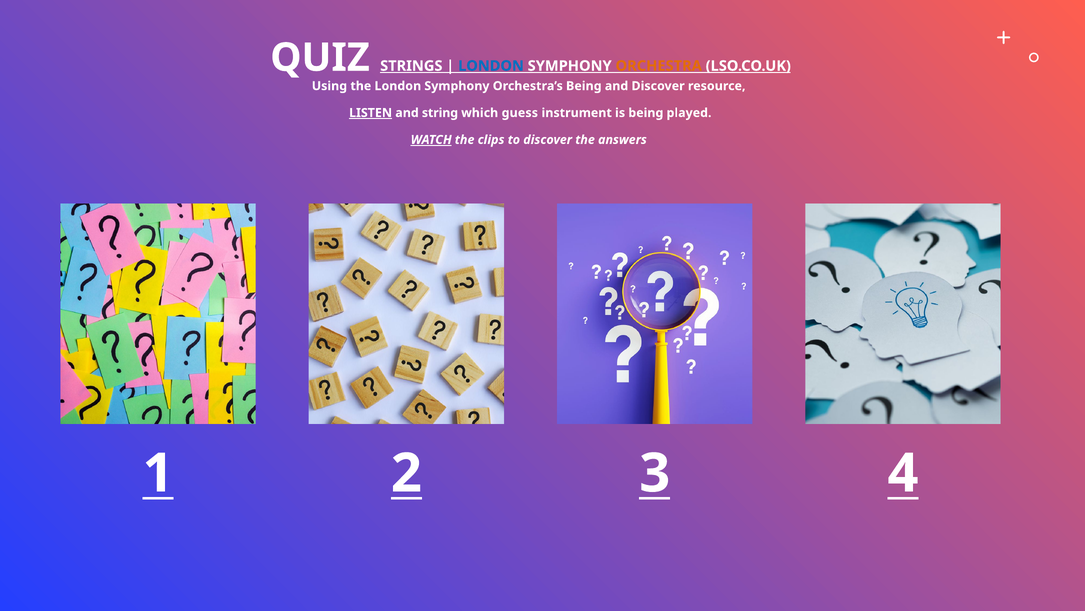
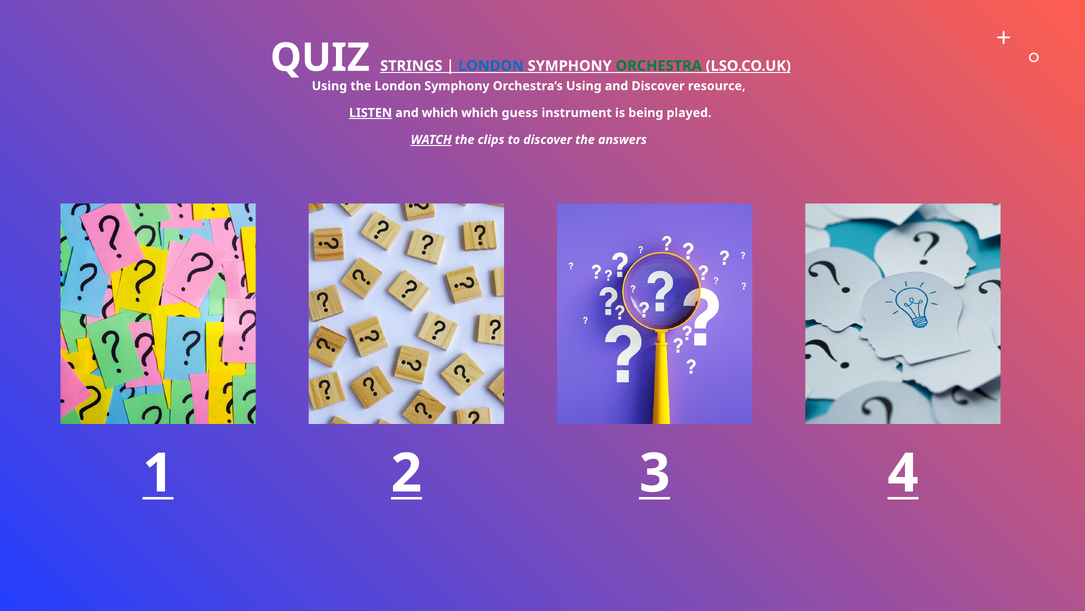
ORCHESTRA colour: orange -> green
Orchestra’s Being: Being -> Using
and string: string -> which
